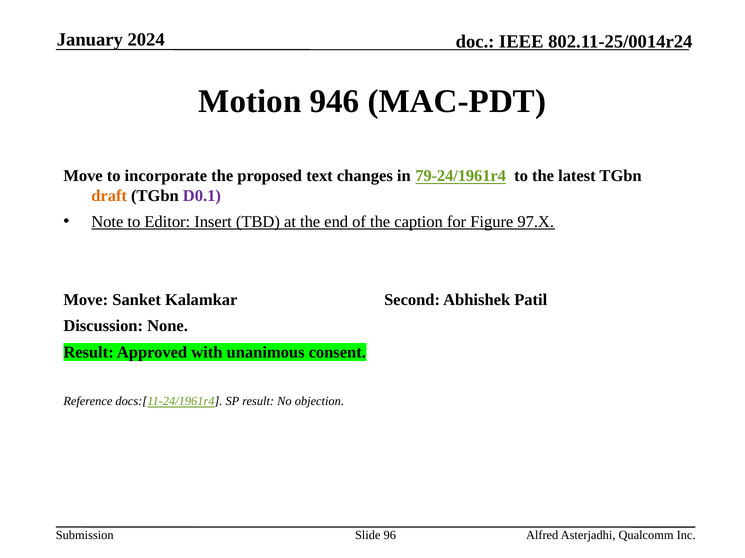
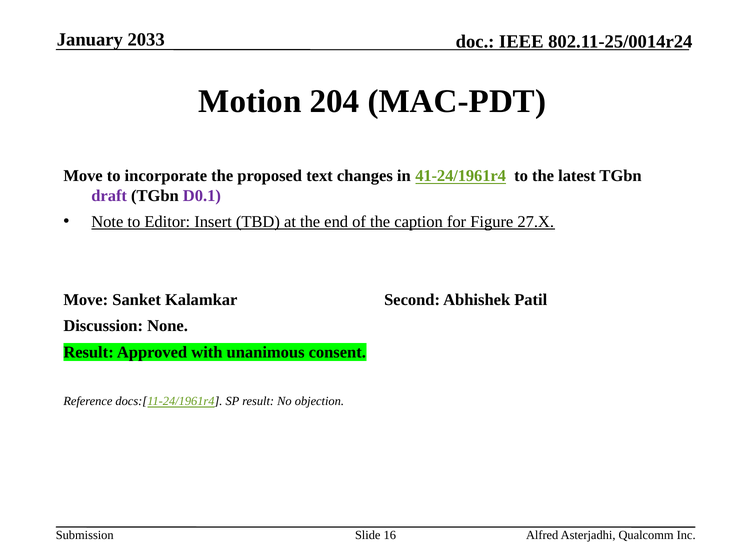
2024: 2024 -> 2033
946: 946 -> 204
79-24/1961r4: 79-24/1961r4 -> 41-24/1961r4
draft colour: orange -> purple
97.X: 97.X -> 27.X
96: 96 -> 16
